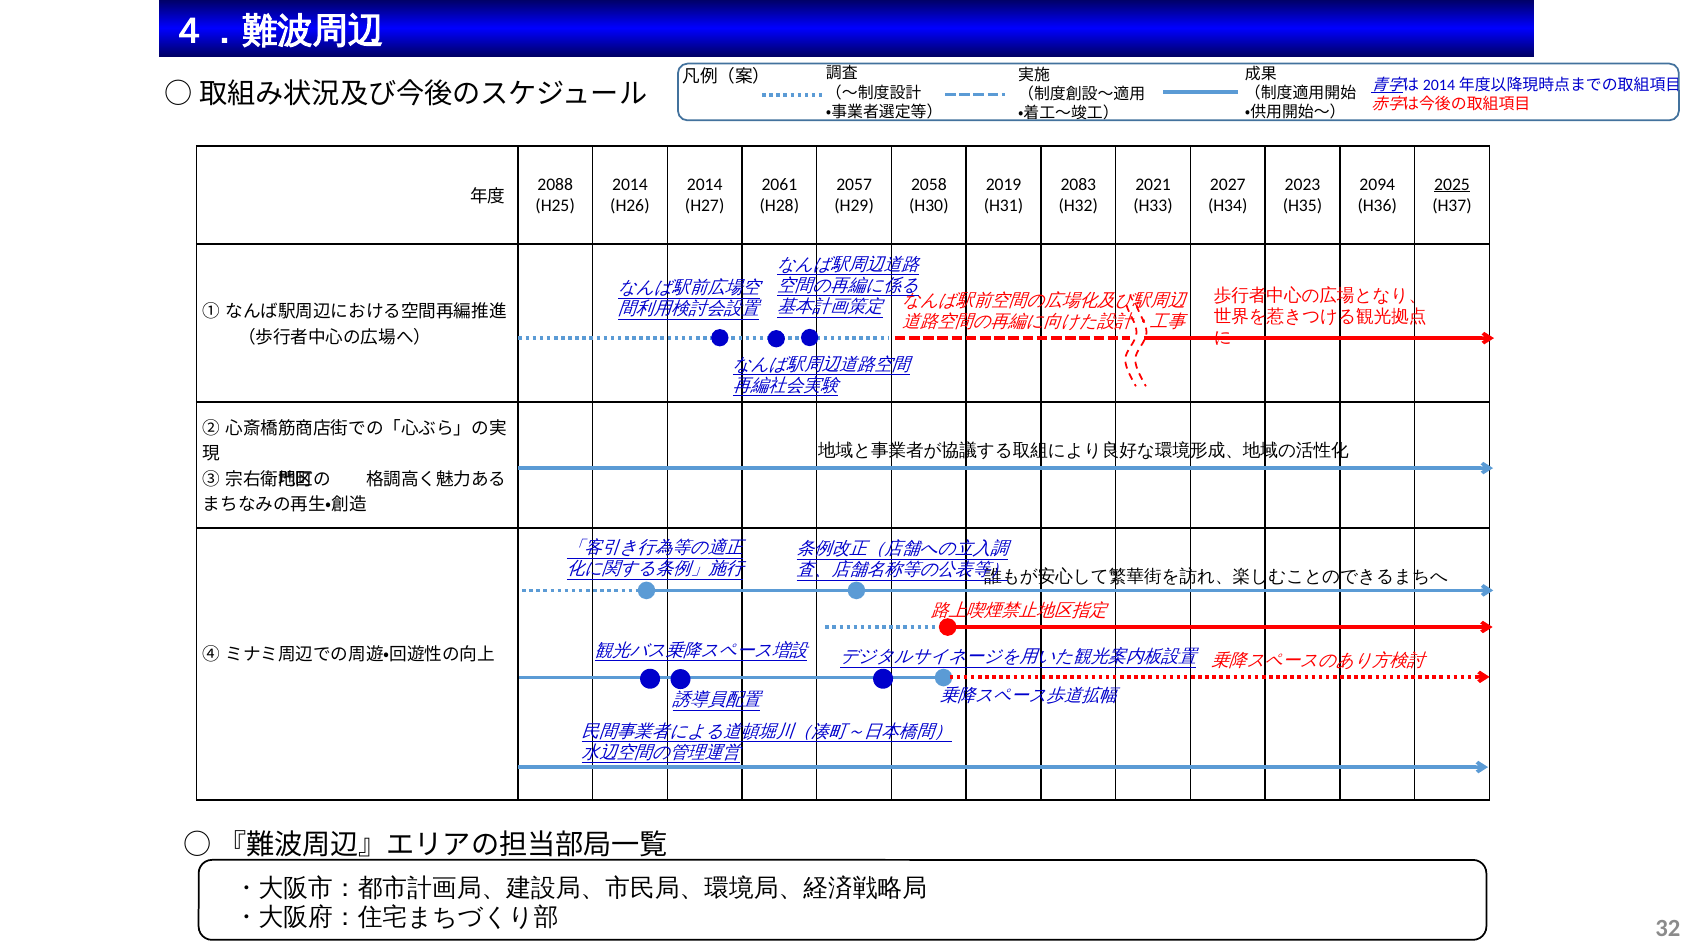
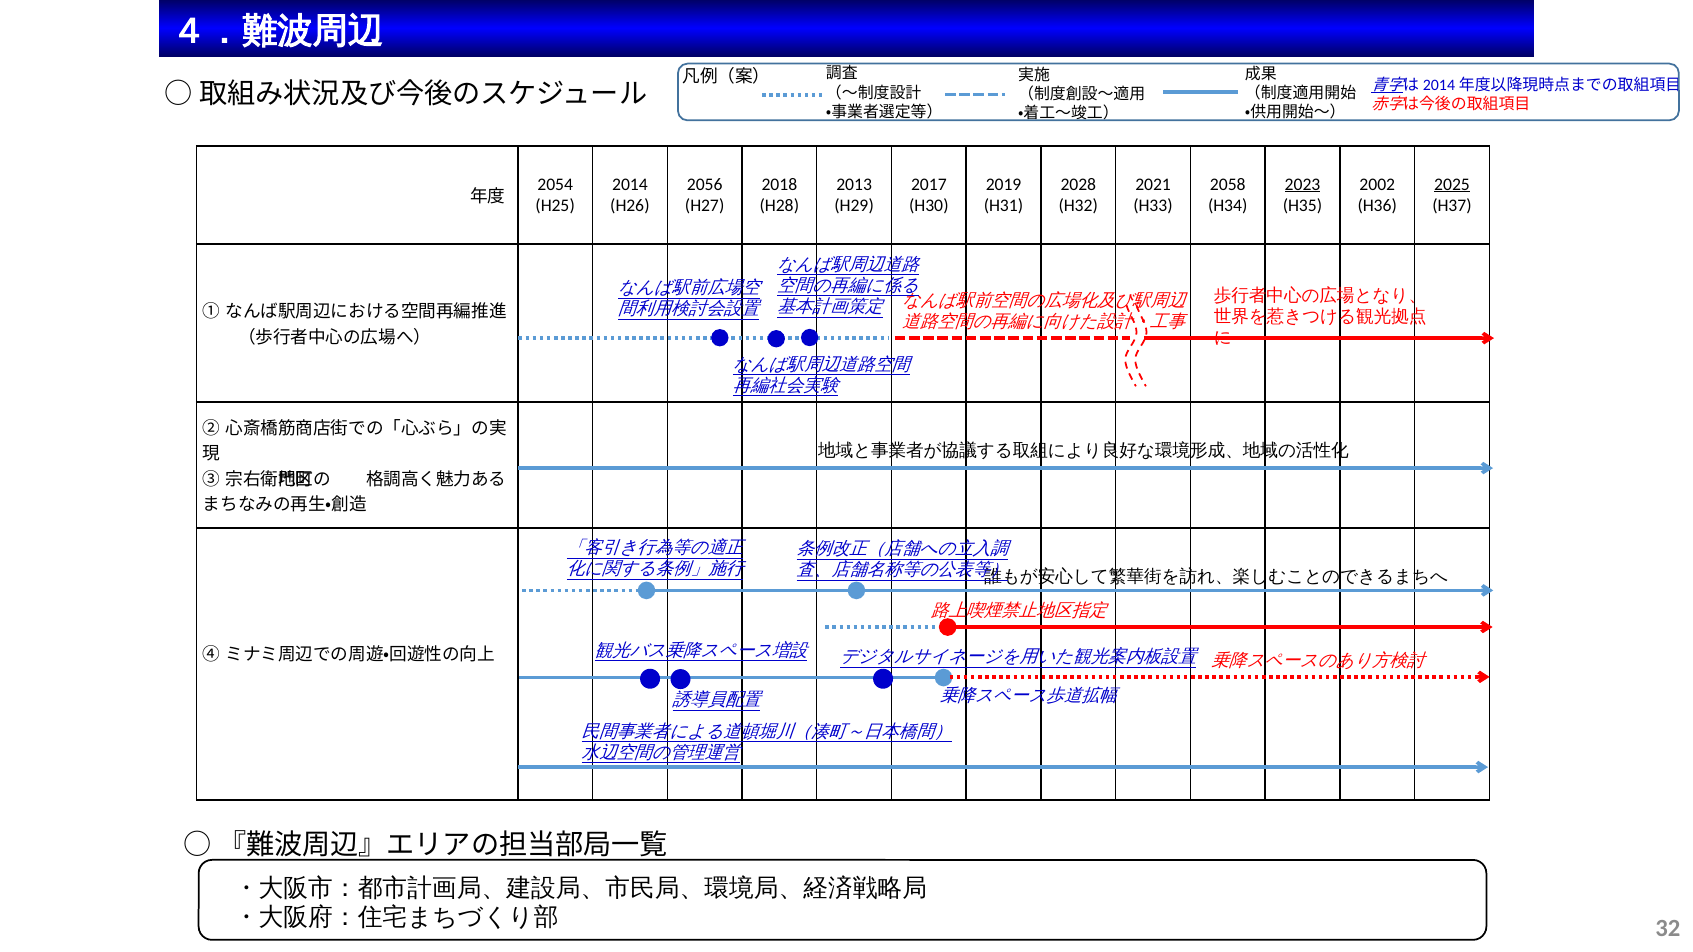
2088: 2088 -> 2054
2014 at (705, 184): 2014 -> 2056
2061: 2061 -> 2018
2057: 2057 -> 2013
2058: 2058 -> 2017
2083: 2083 -> 2028
2027: 2027 -> 2058
2023 underline: none -> present
2094: 2094 -> 2002
